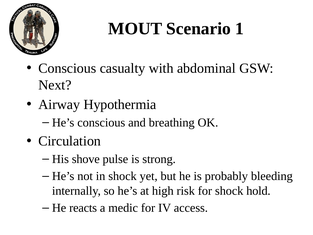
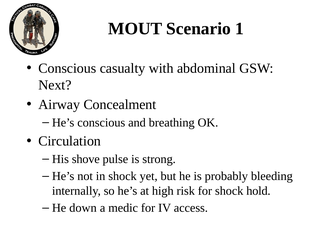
Hypothermia: Hypothermia -> Concealment
reacts: reacts -> down
